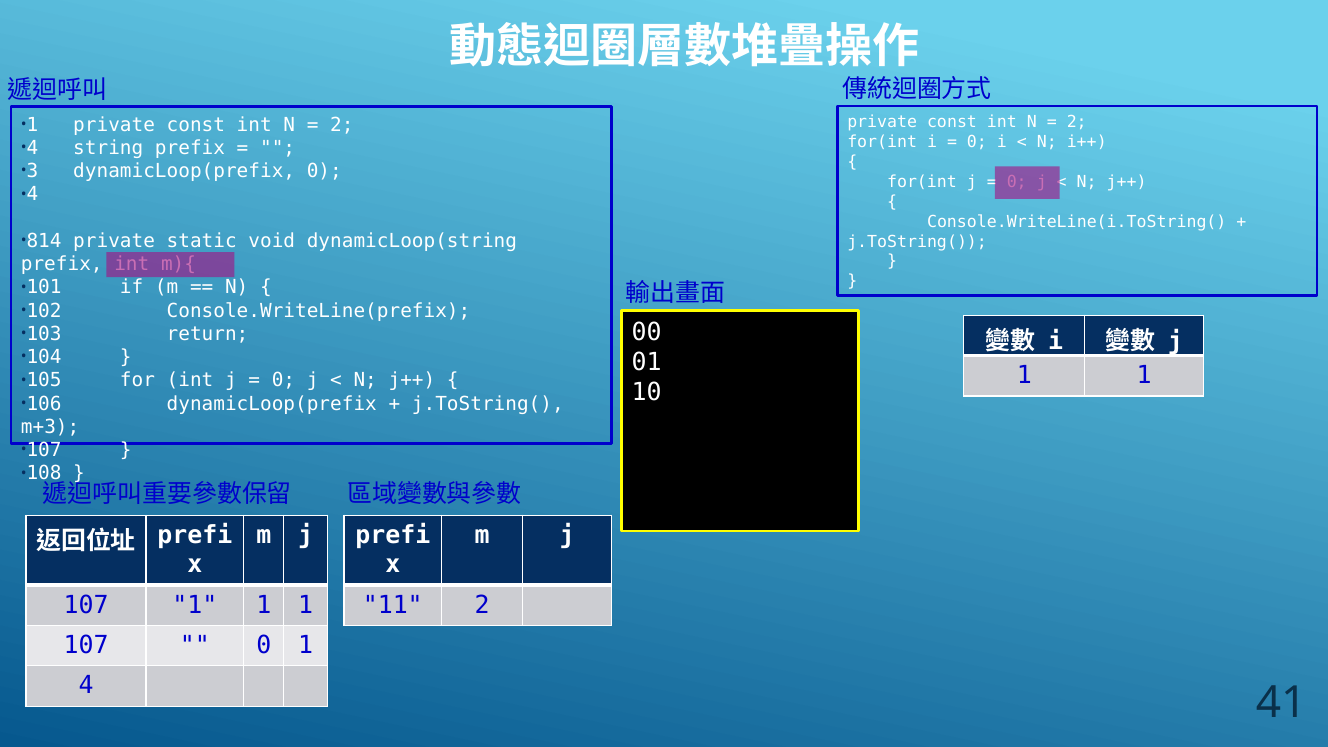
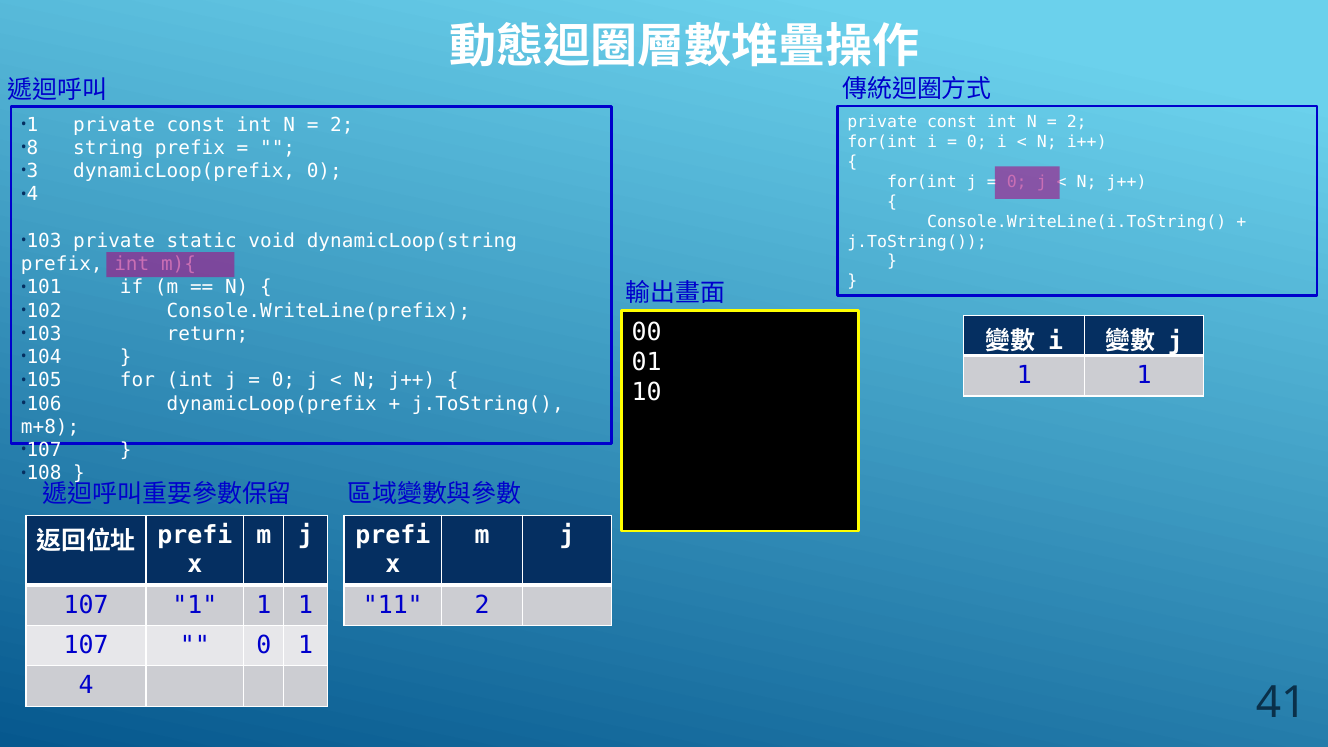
4 at (32, 148): 4 -> 8
814 at (44, 241): 814 -> 103
m+3: m+3 -> m+8
